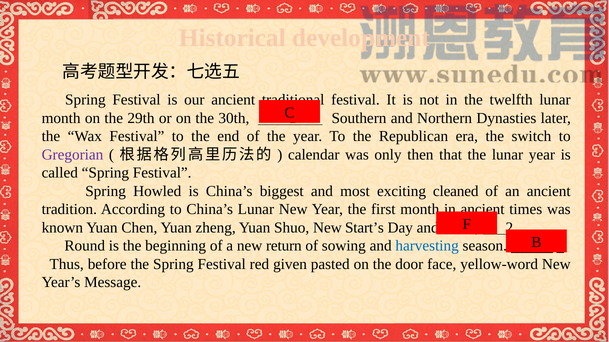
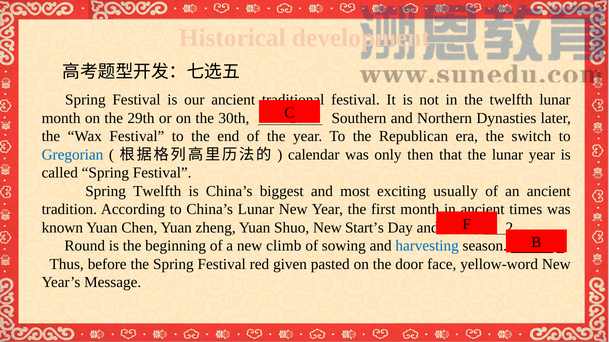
Gregorian colour: purple -> blue
Spring Howled: Howled -> Twelfth
cleaned: cleaned -> usually
return: return -> climb
